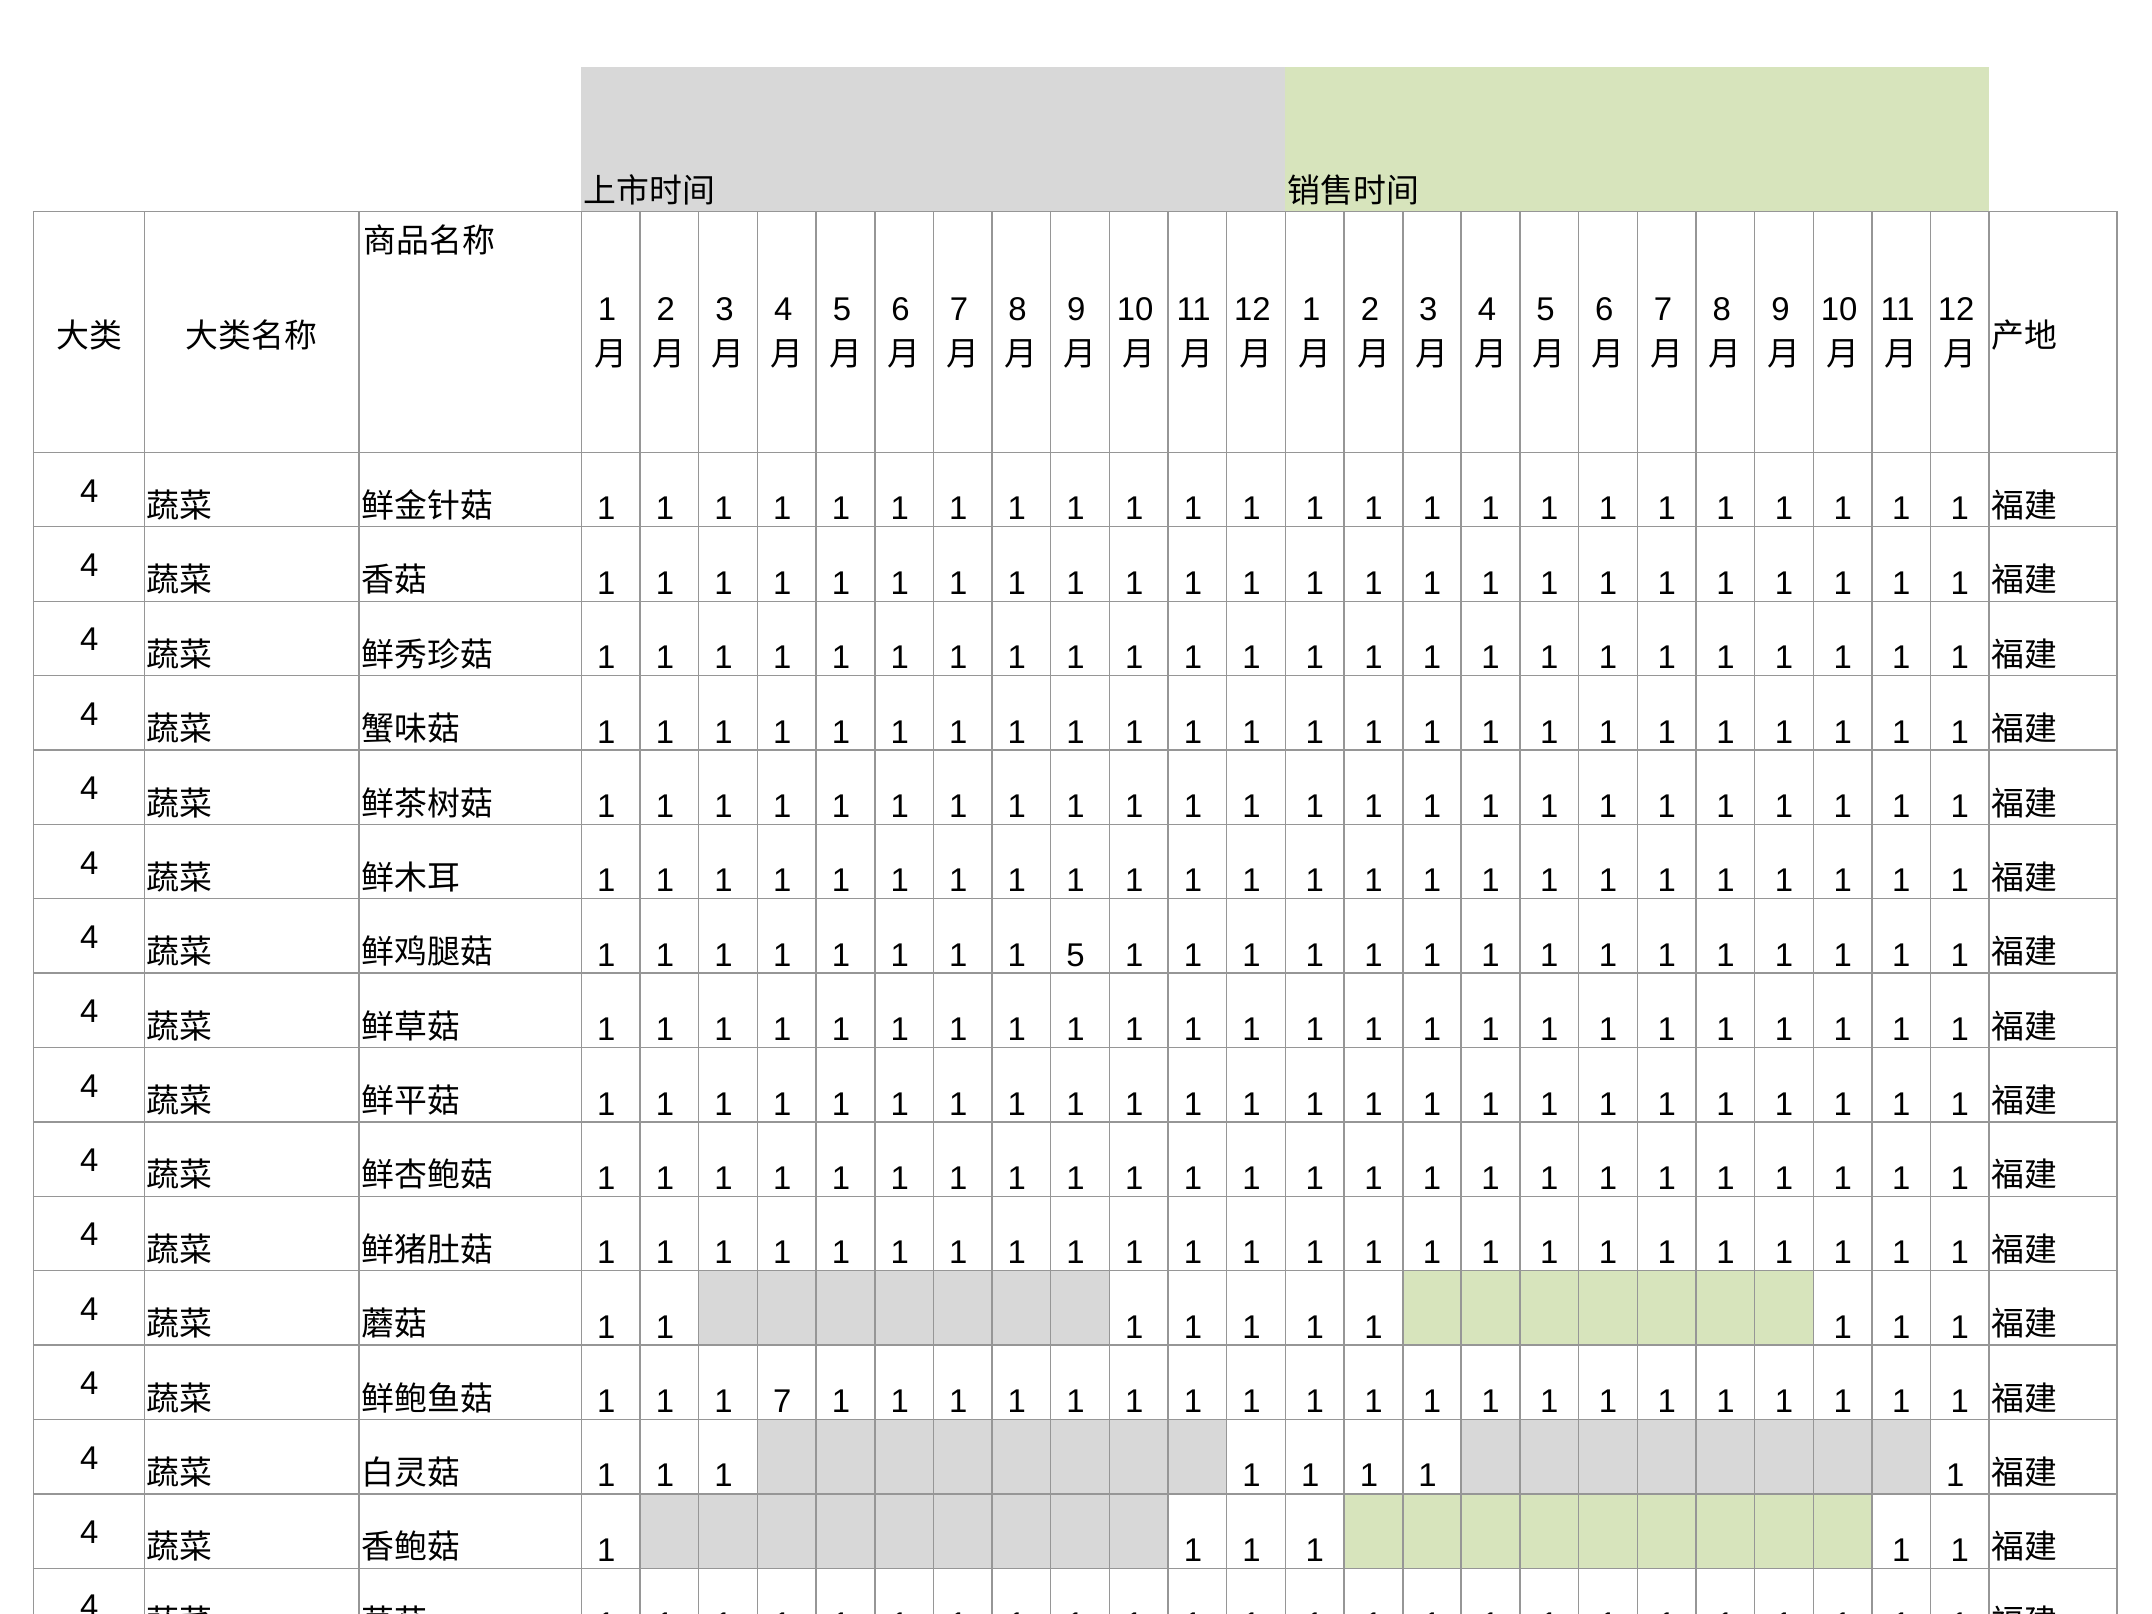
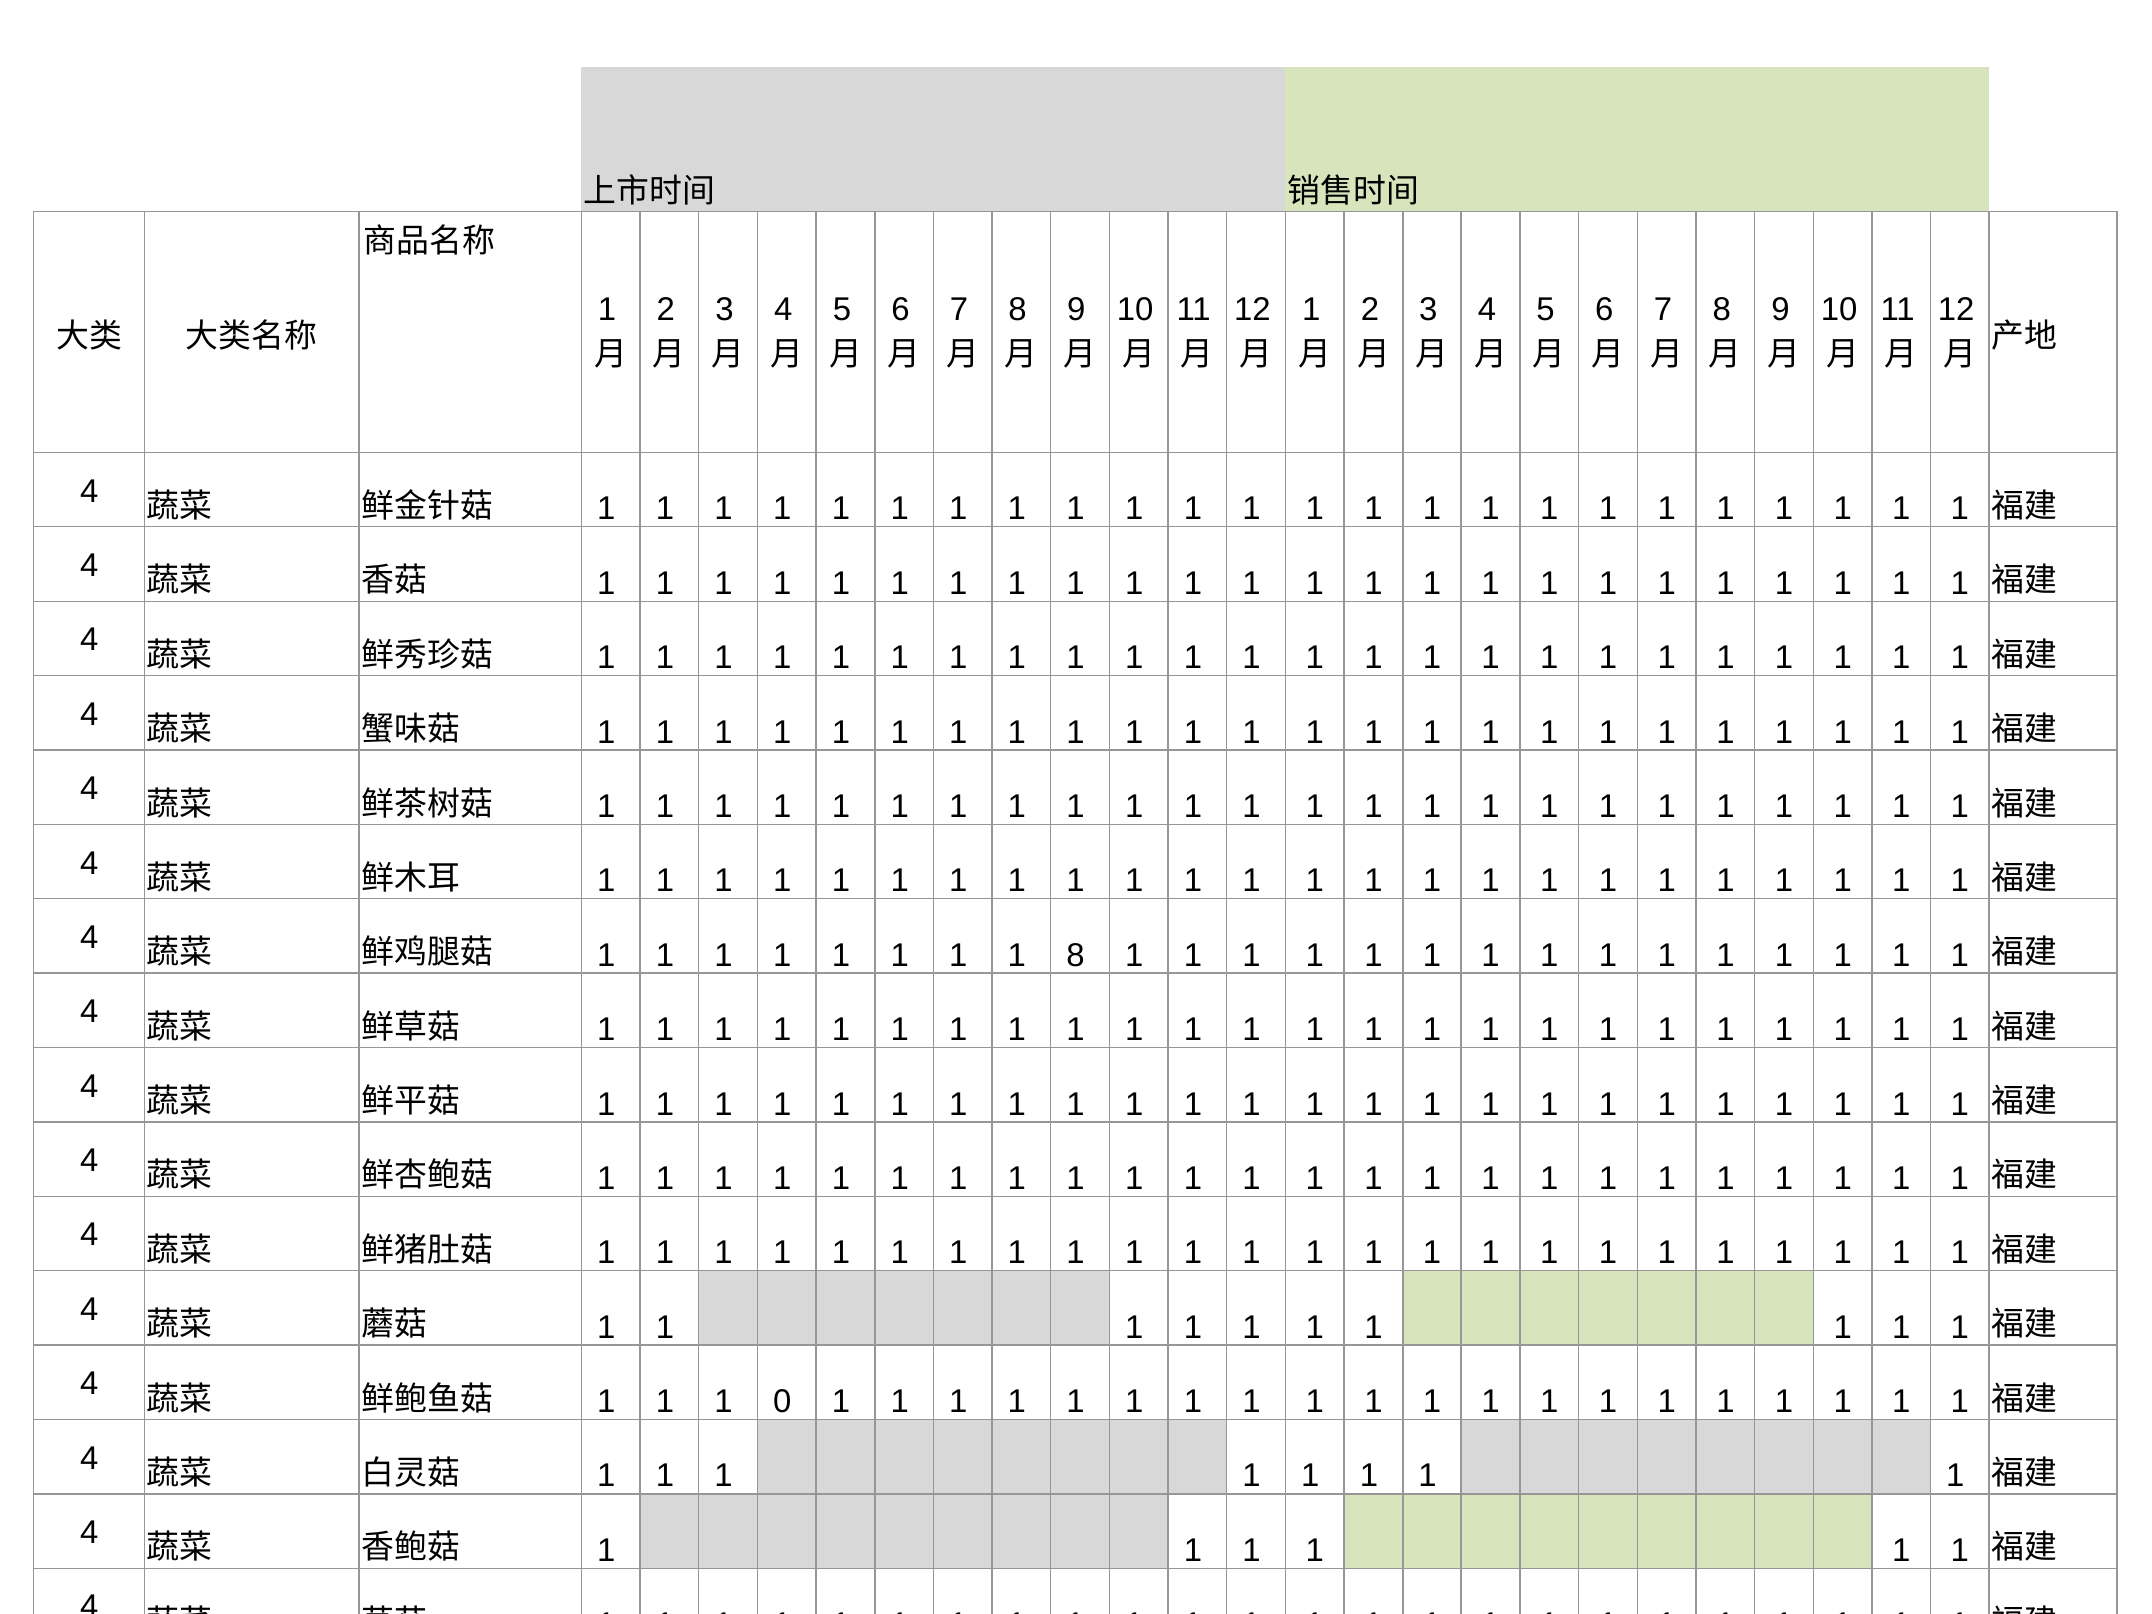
1 5: 5 -> 8
1 7: 7 -> 0
